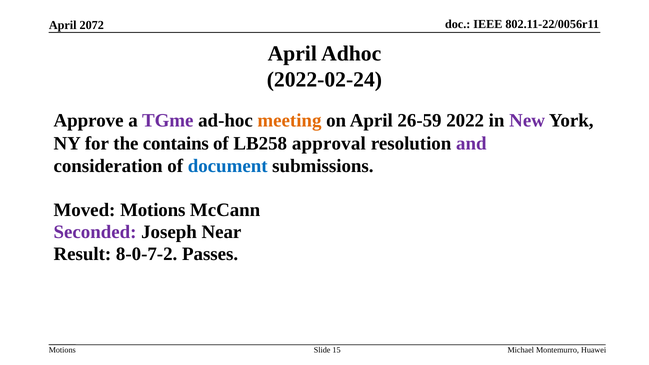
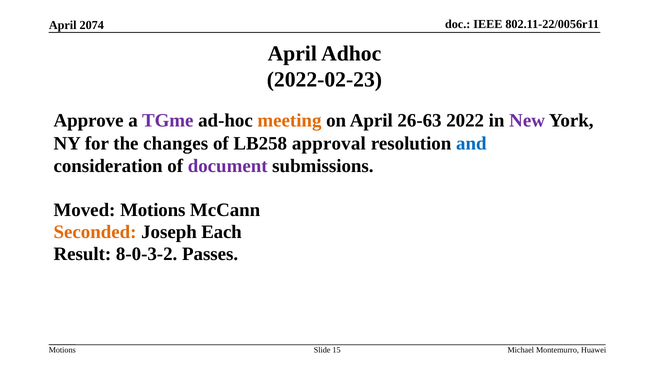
2072: 2072 -> 2074
2022-02-24: 2022-02-24 -> 2022-02-23
26-59: 26-59 -> 26-63
contains: contains -> changes
and colour: purple -> blue
document colour: blue -> purple
Seconded colour: purple -> orange
Near: Near -> Each
8-0-7-2: 8-0-7-2 -> 8-0-3-2
